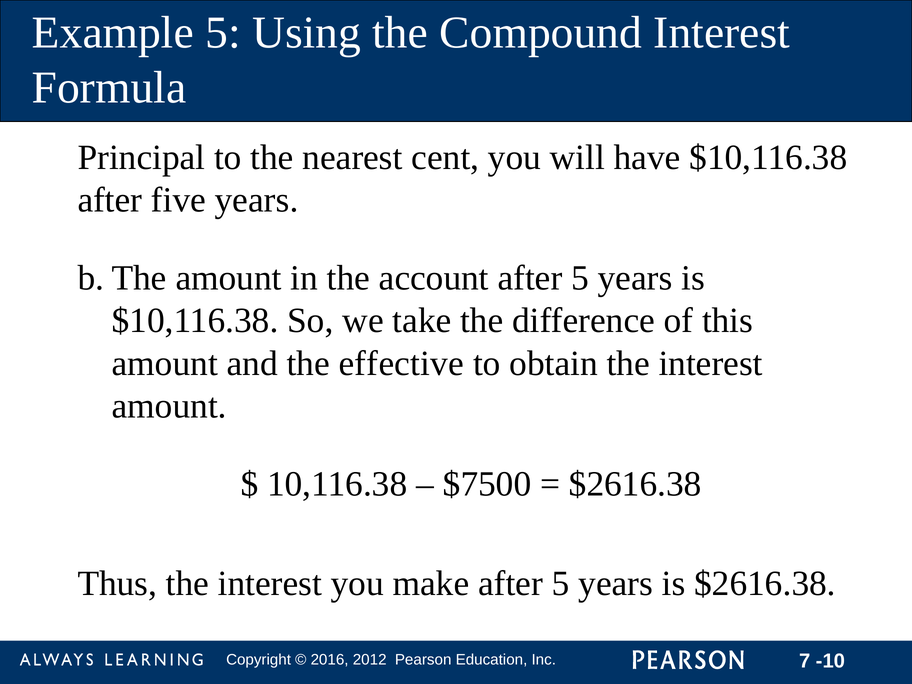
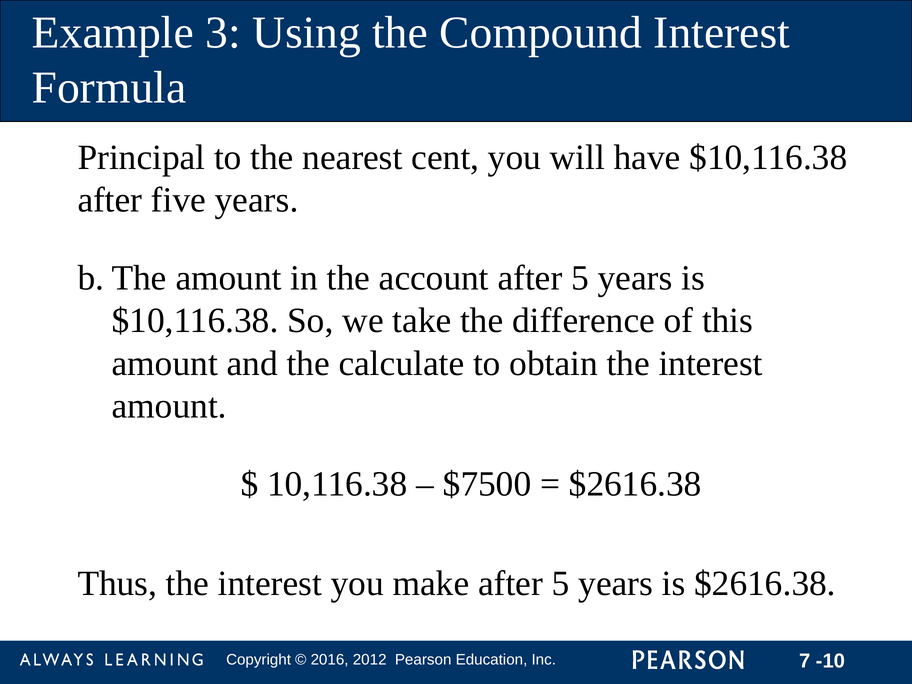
Example 5: 5 -> 3
effective: effective -> calculate
